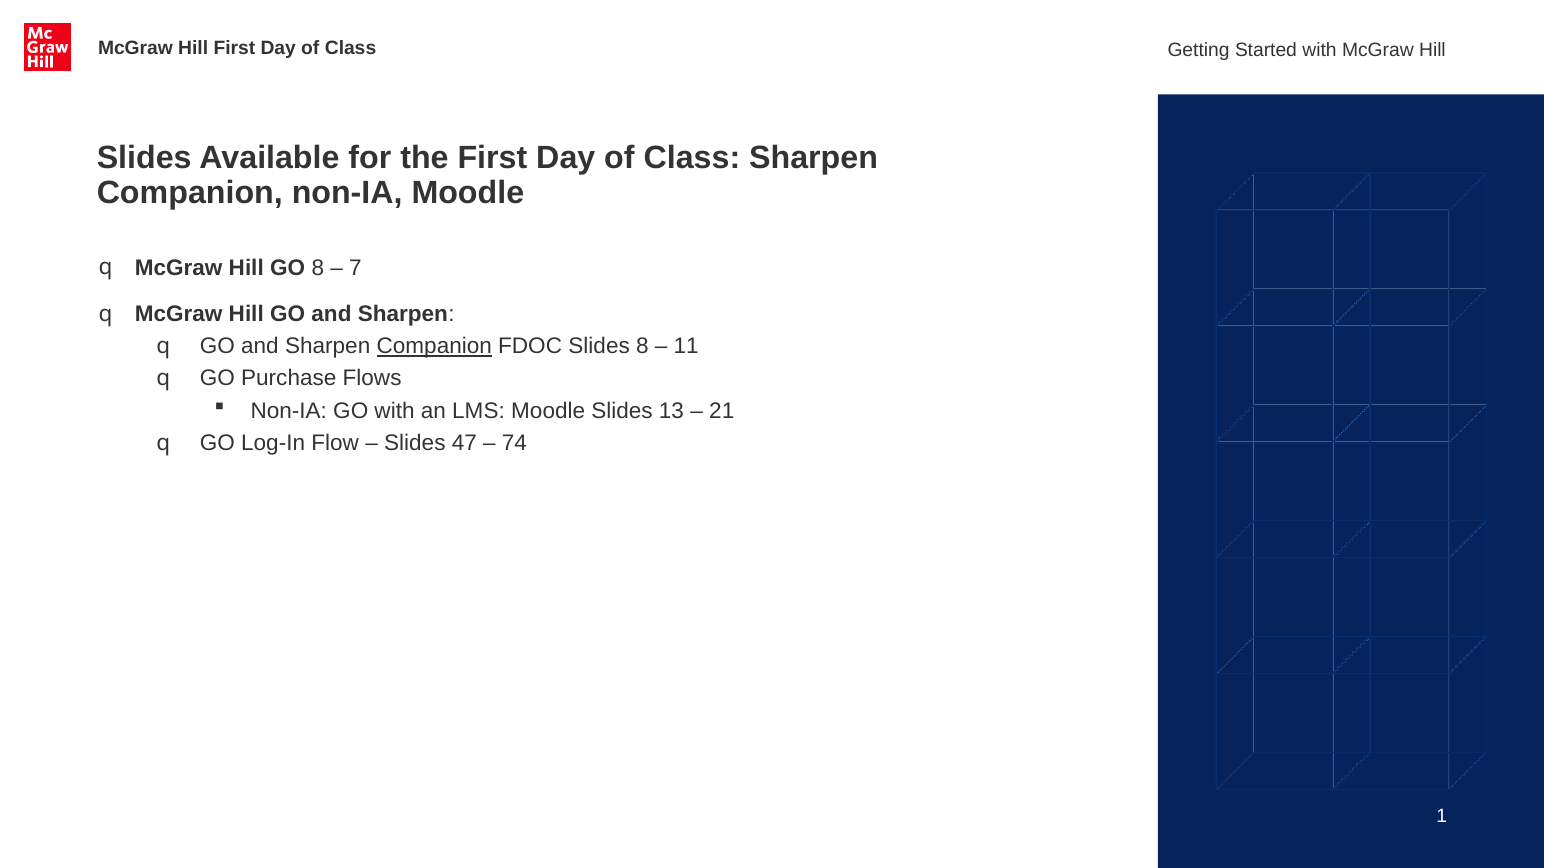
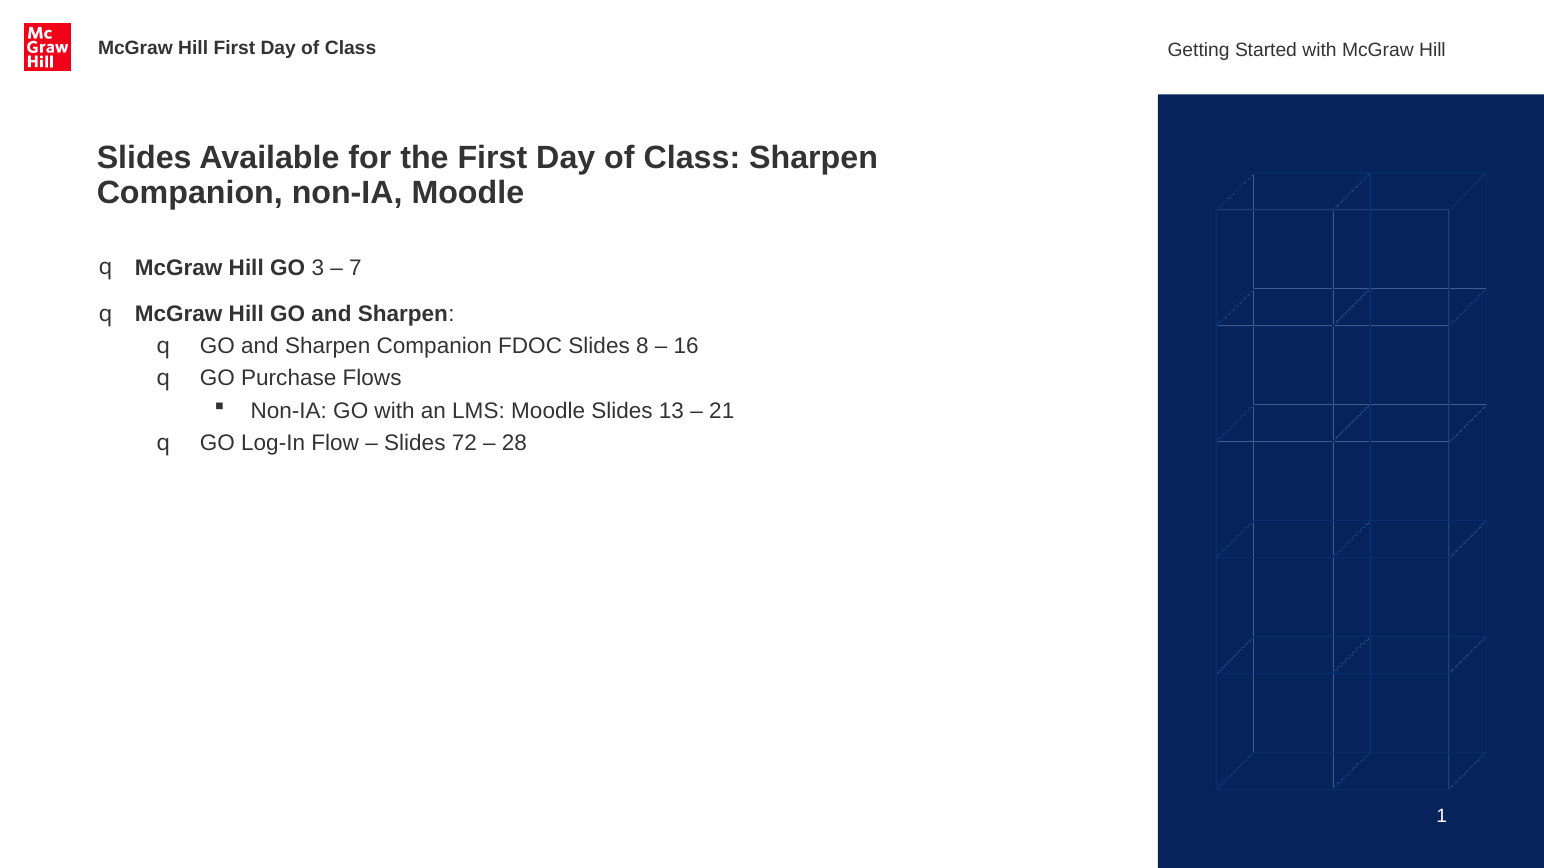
GO 8: 8 -> 3
Companion at (434, 346) underline: present -> none
11: 11 -> 16
47: 47 -> 72
74: 74 -> 28
